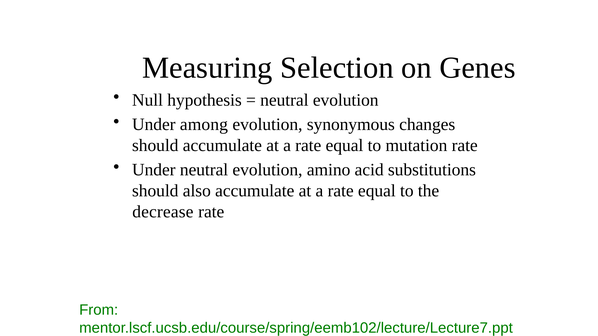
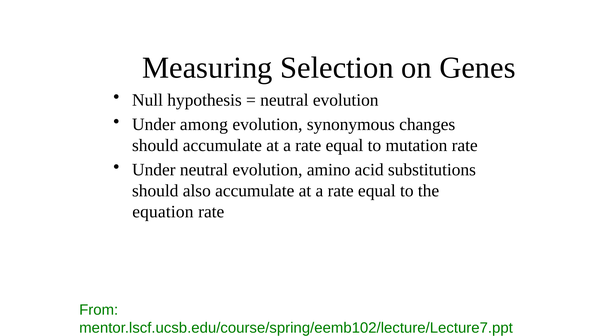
decrease: decrease -> equation
